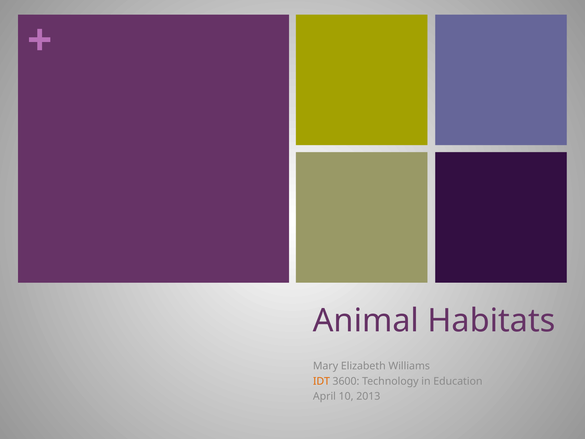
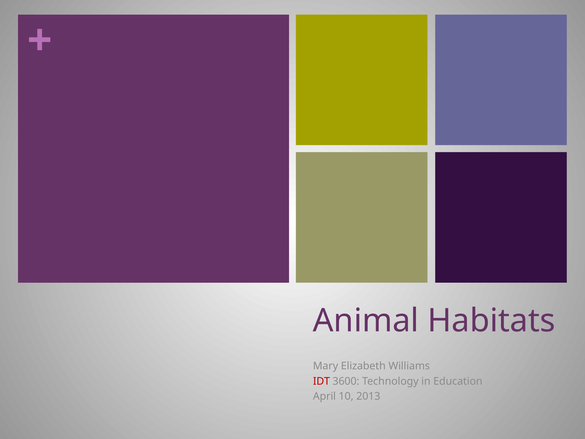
IDT colour: orange -> red
